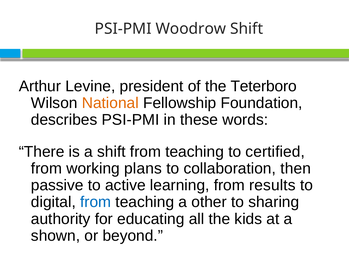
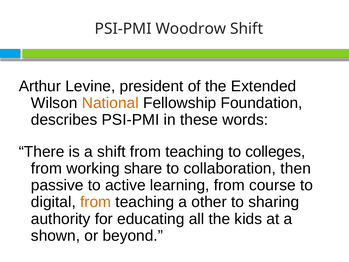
Teterboro: Teterboro -> Extended
certified: certified -> colleges
plans: plans -> share
results: results -> course
from at (96, 202) colour: blue -> orange
